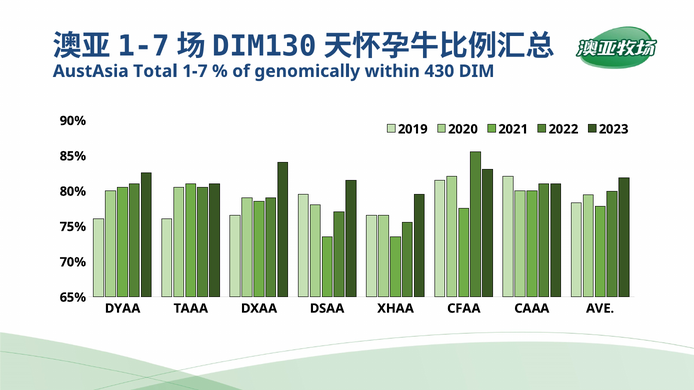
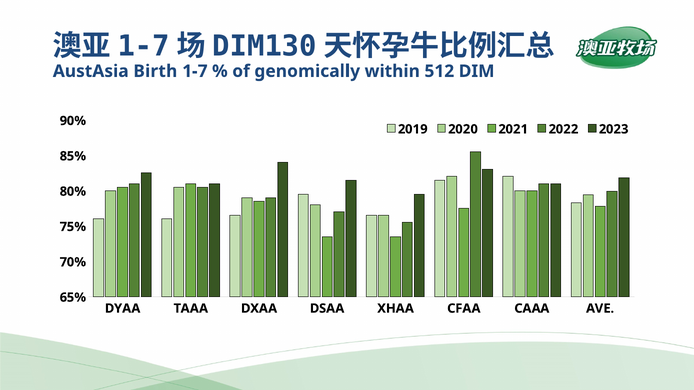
Total: Total -> Birth
430: 430 -> 512
